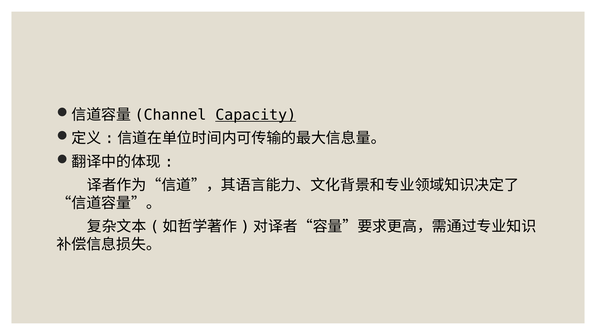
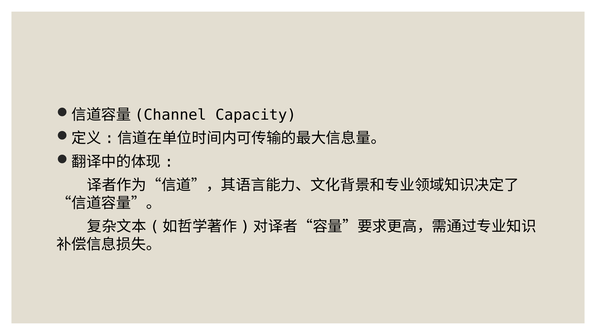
Capacity underline: present -> none
